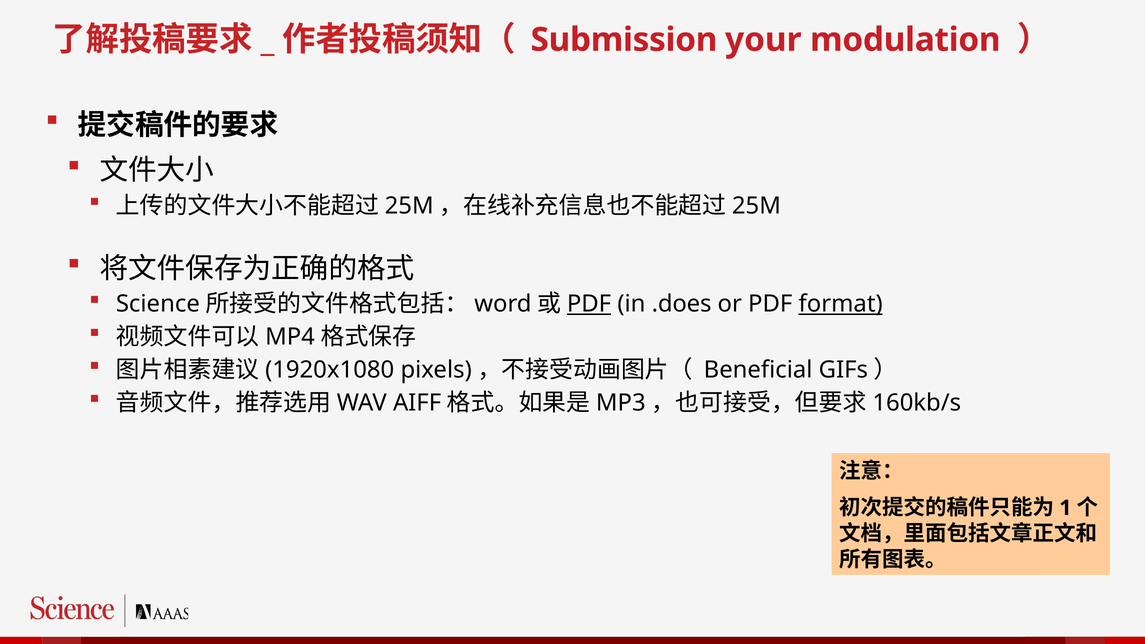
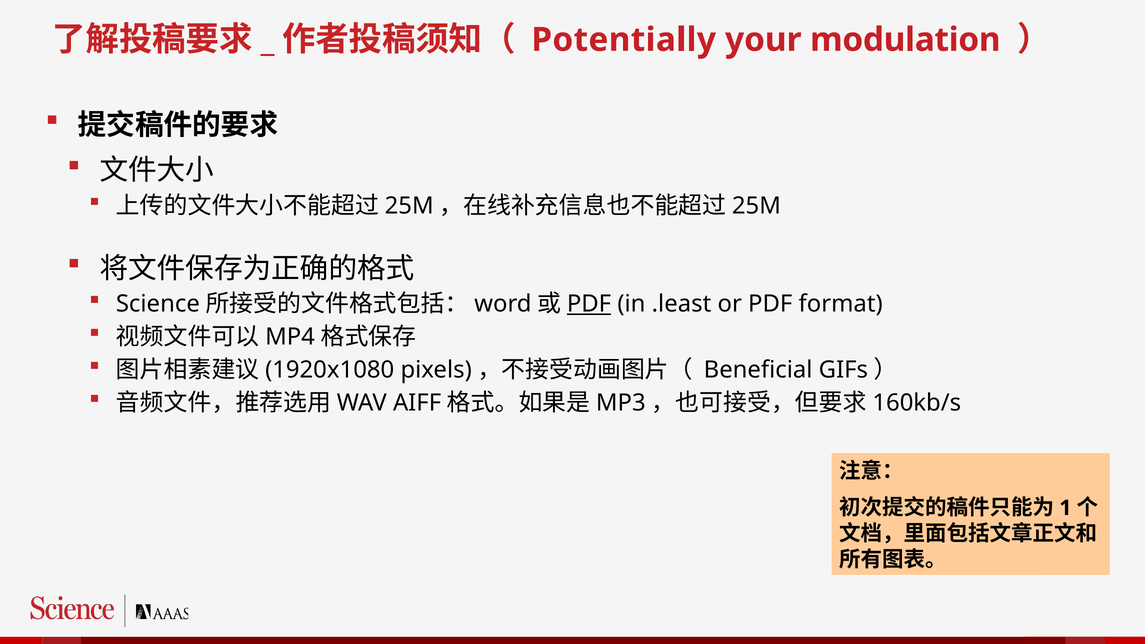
Submission: Submission -> Potentially
.does: .does -> .least
format underline: present -> none
